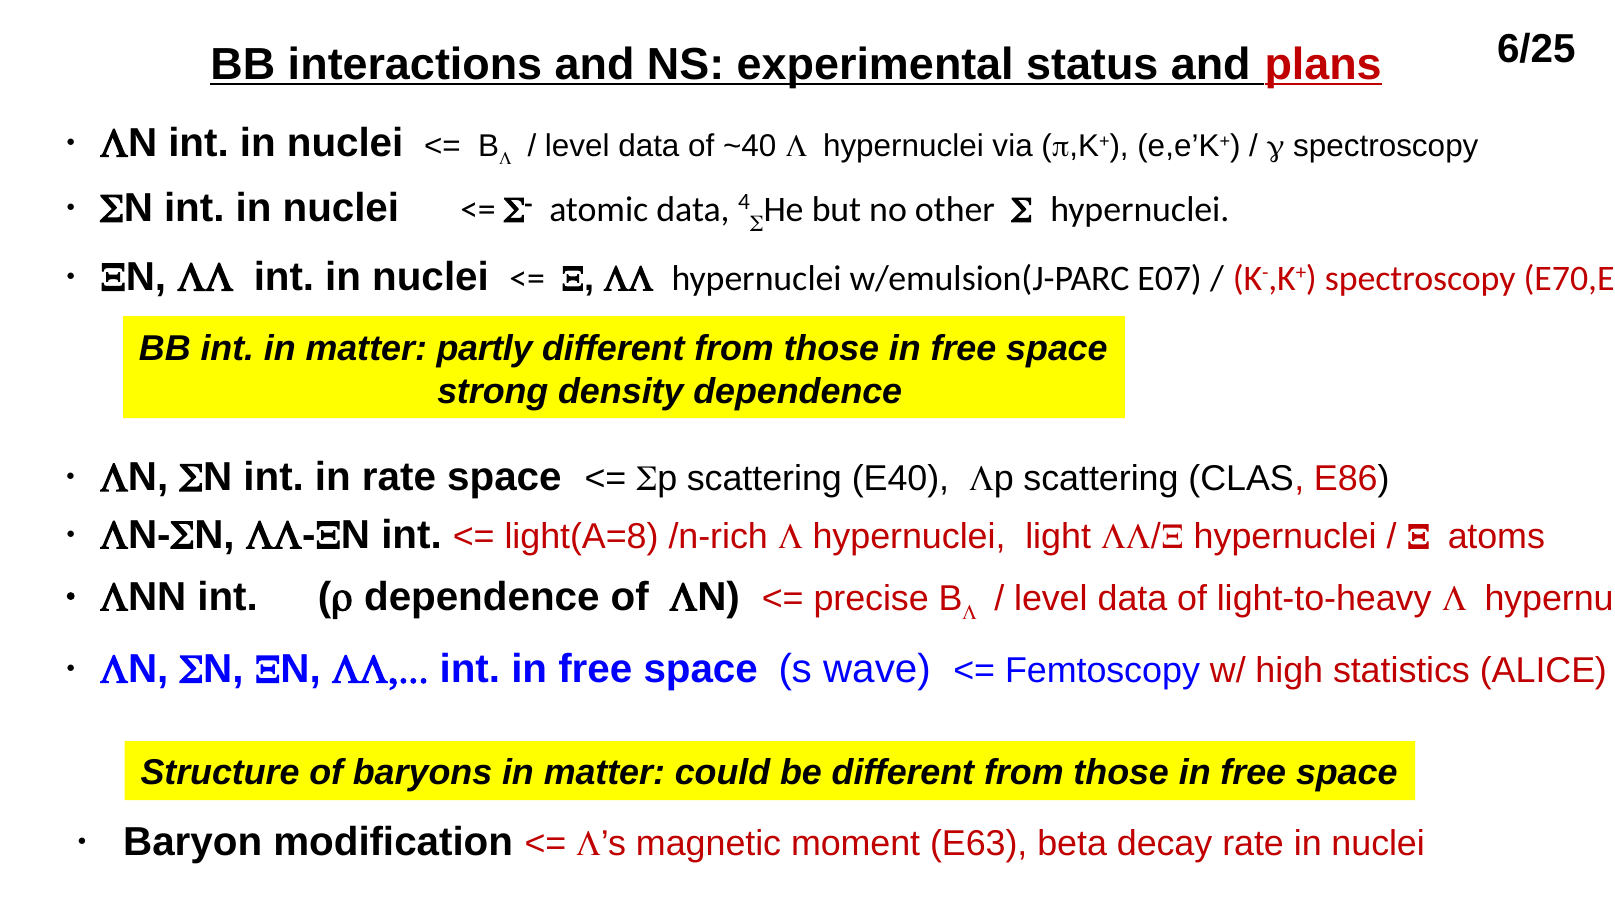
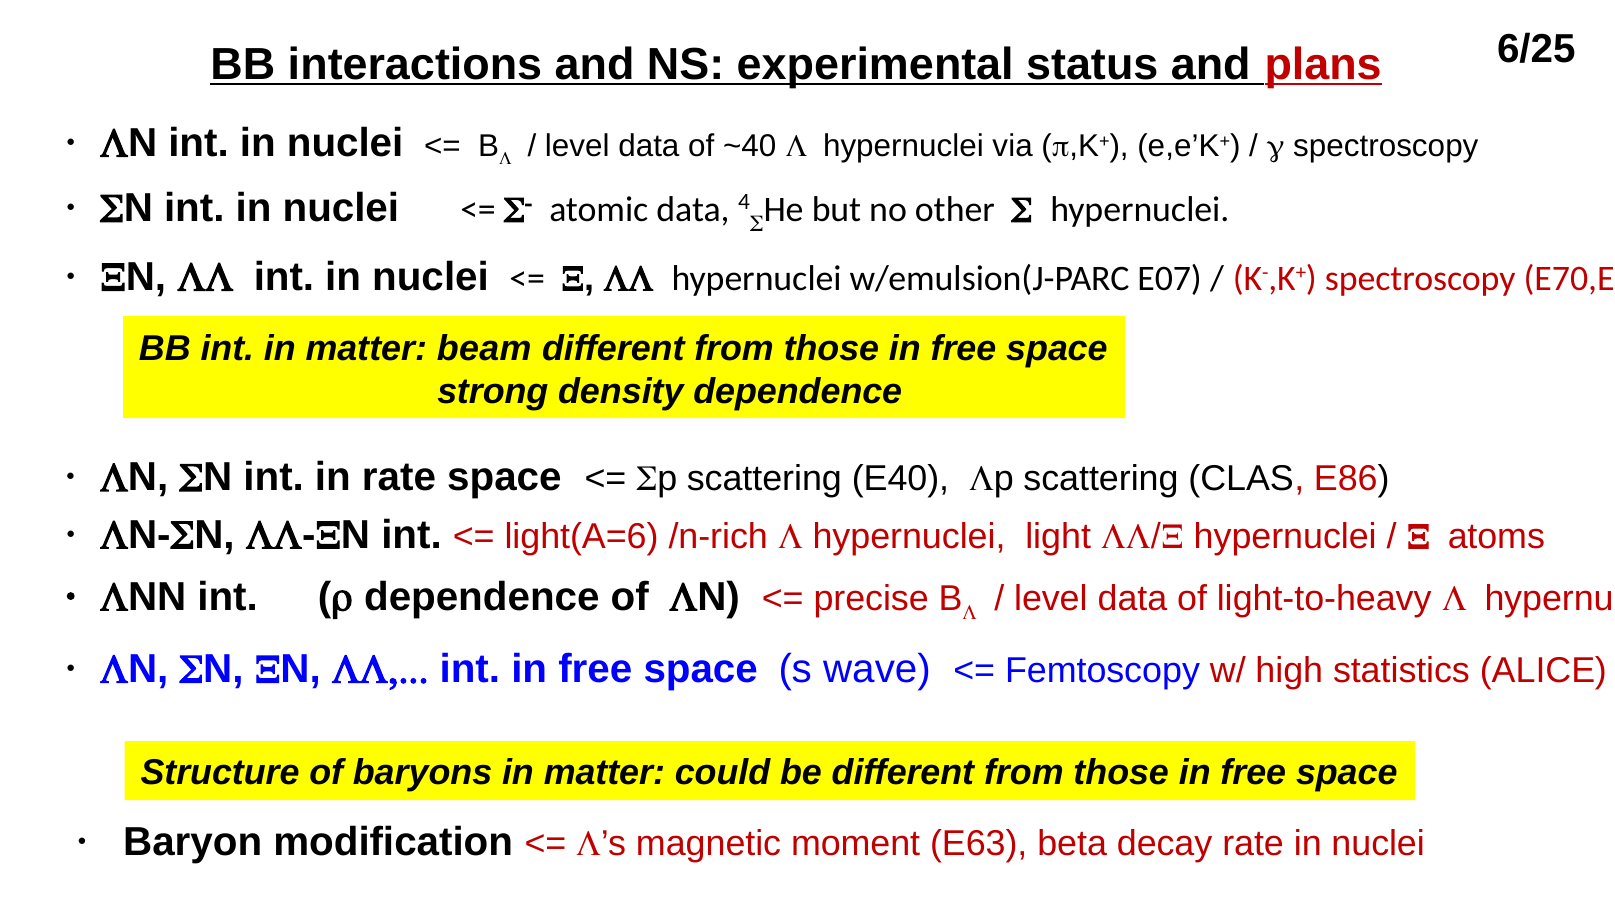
partly: partly -> beam
light(A=8: light(A=8 -> light(A=6
